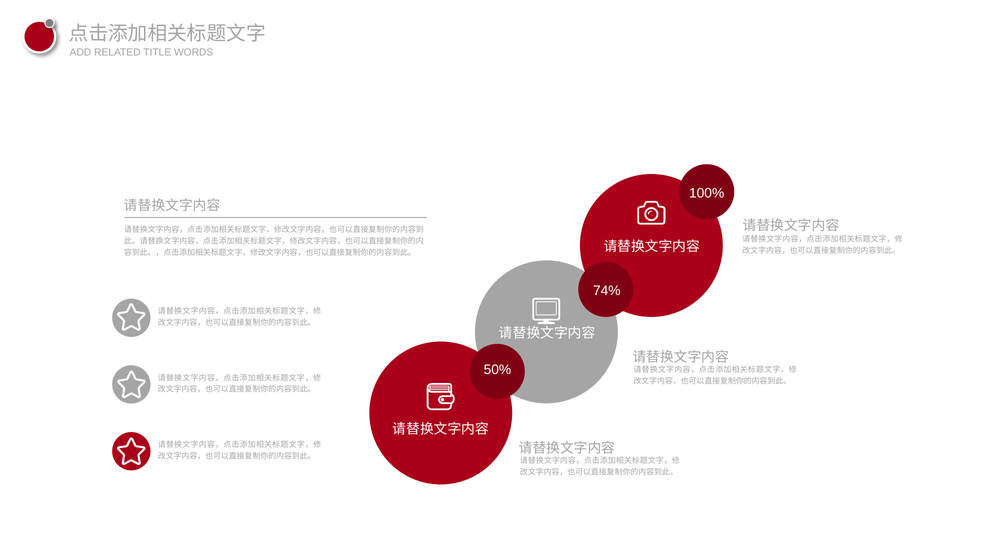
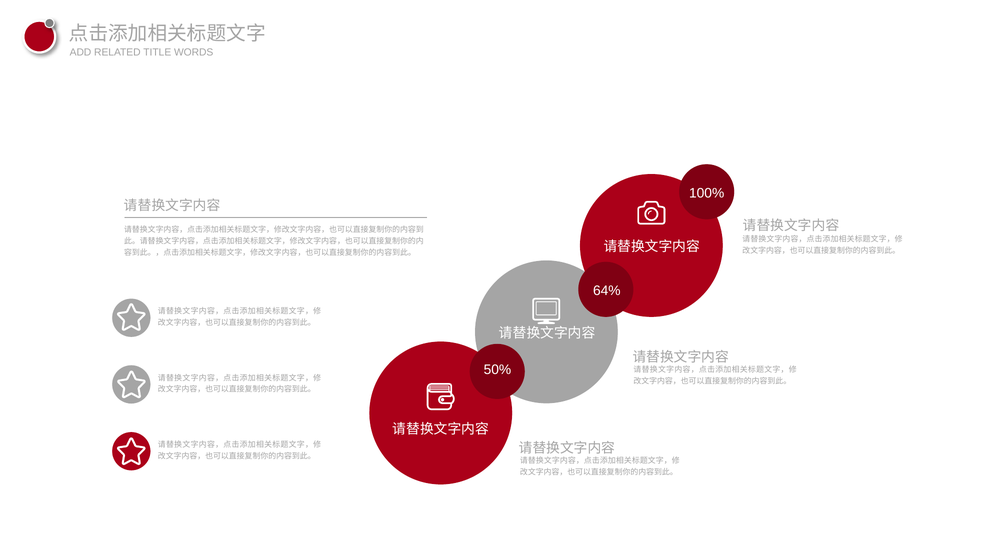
74%: 74% -> 64%
